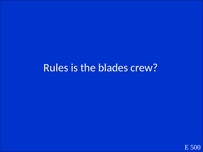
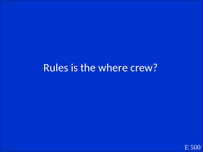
blades: blades -> where
